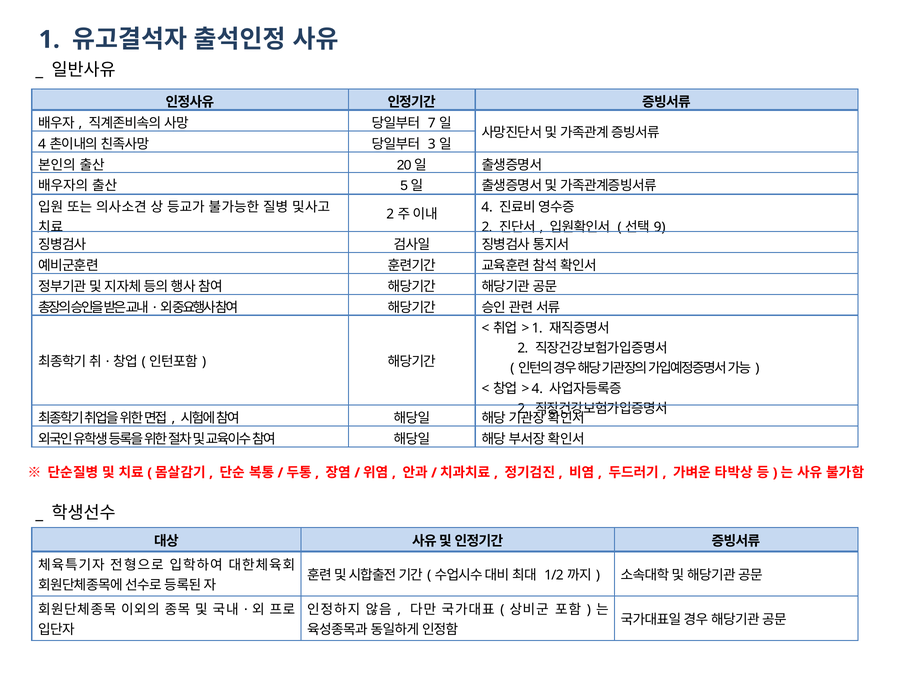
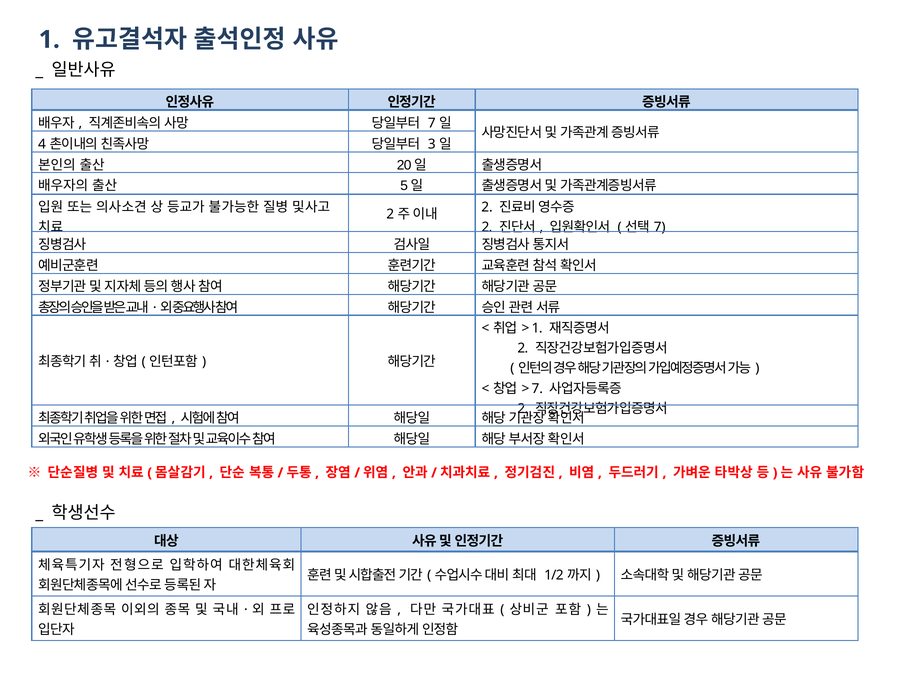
4 at (487, 207): 4 -> 2
9 at (660, 227): 9 -> 7
4 at (537, 388): 4 -> 7
